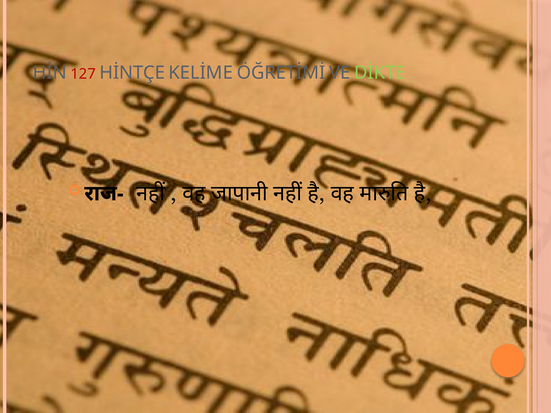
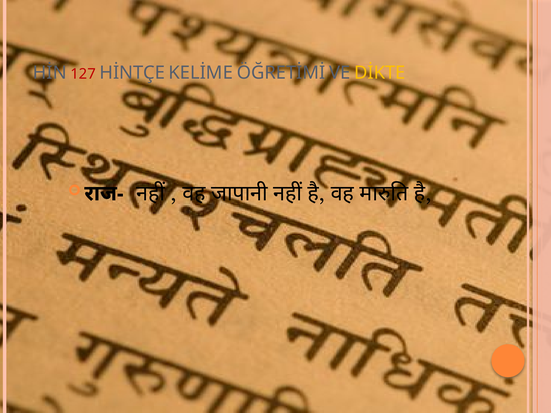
DİKTE colour: light green -> yellow
